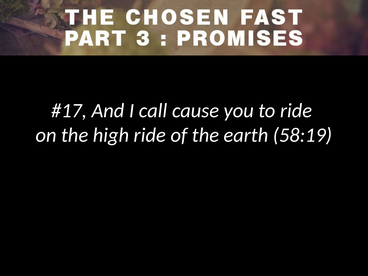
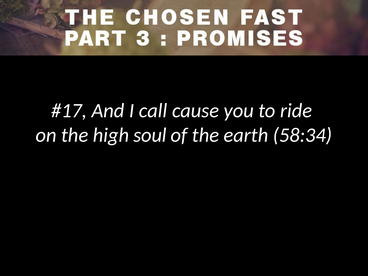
high ride: ride -> soul
58:19: 58:19 -> 58:34
